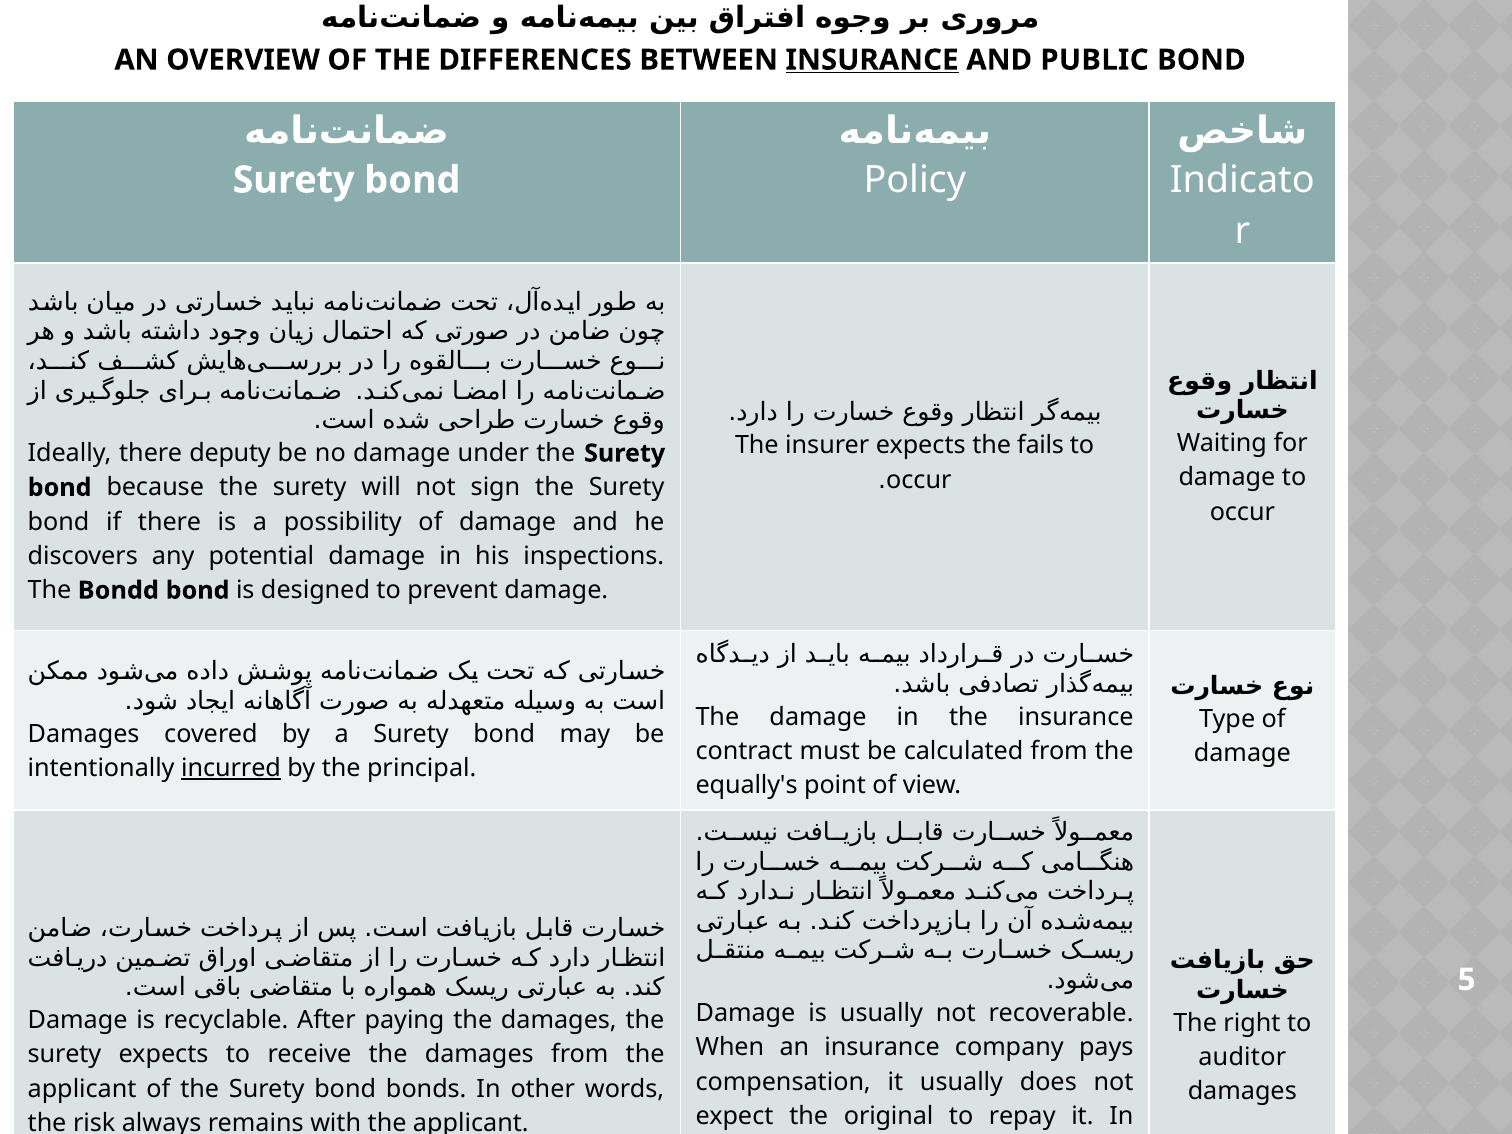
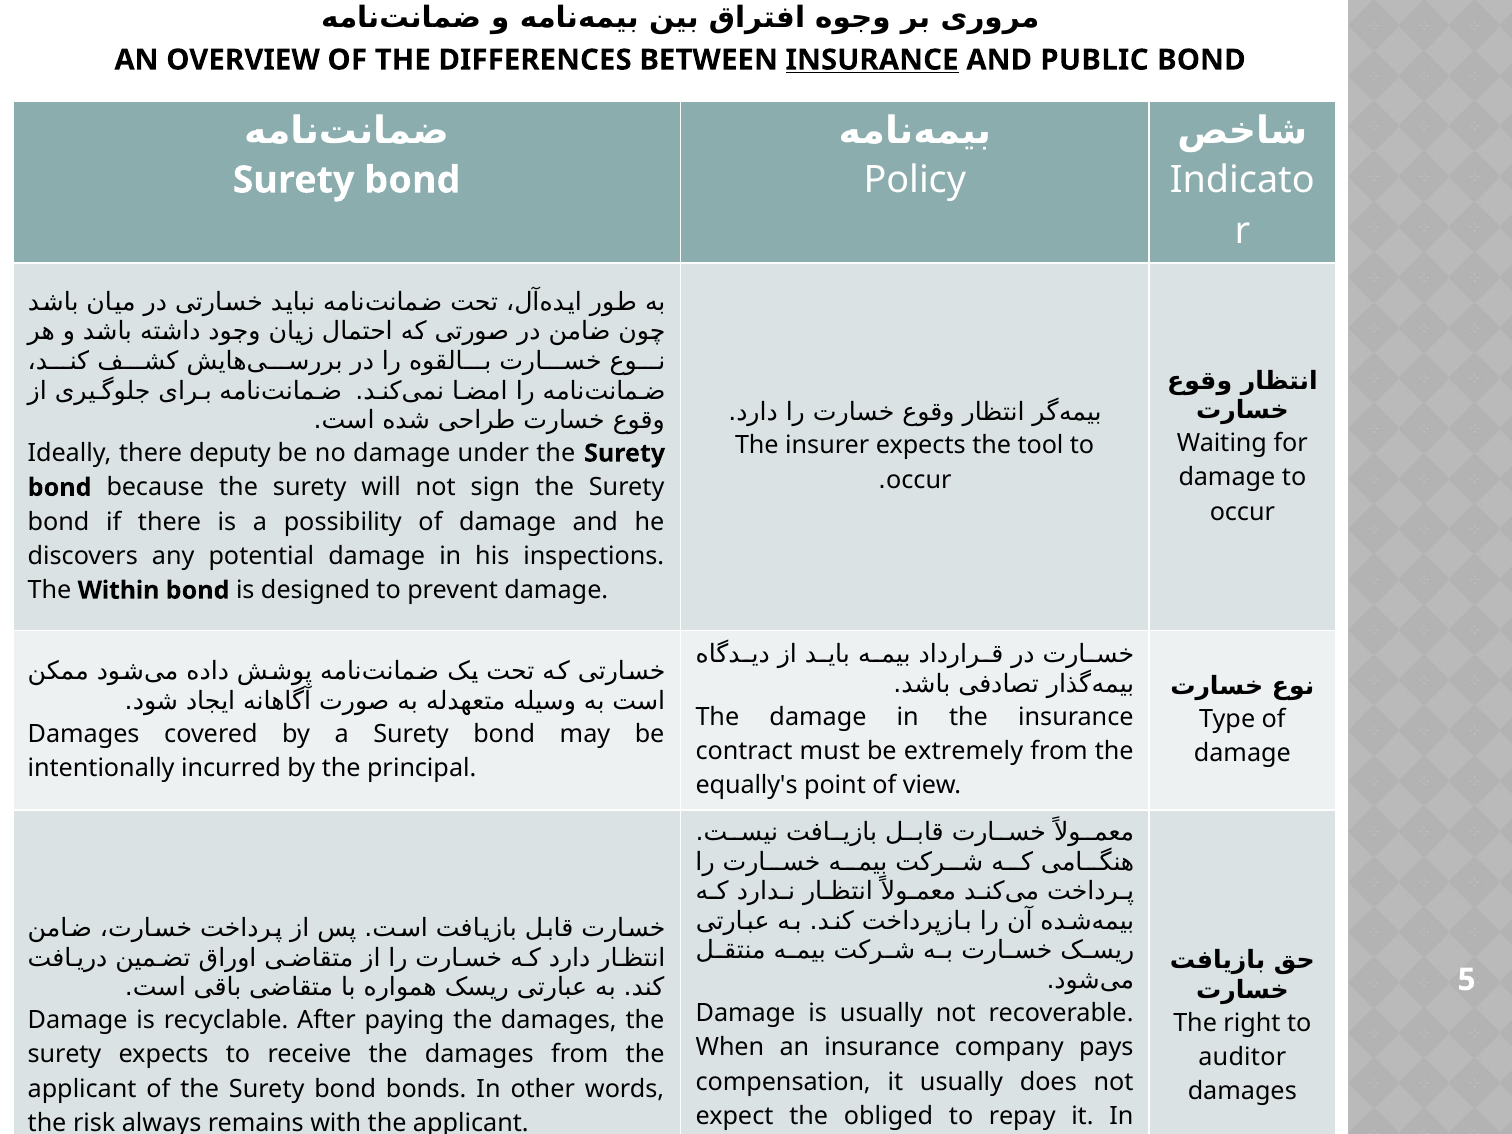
fails: fails -> tool
Bondd: Bondd -> Within
calculated: calculated -> extremely
incurred underline: present -> none
original: original -> obliged
